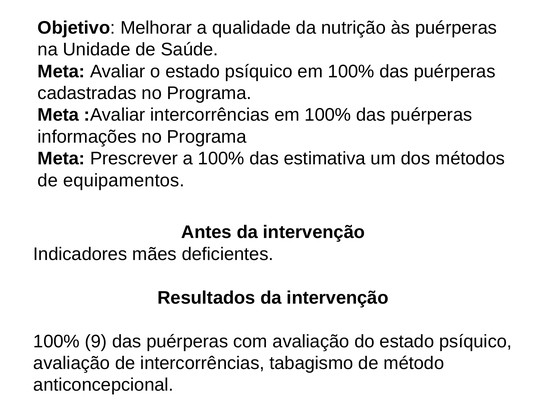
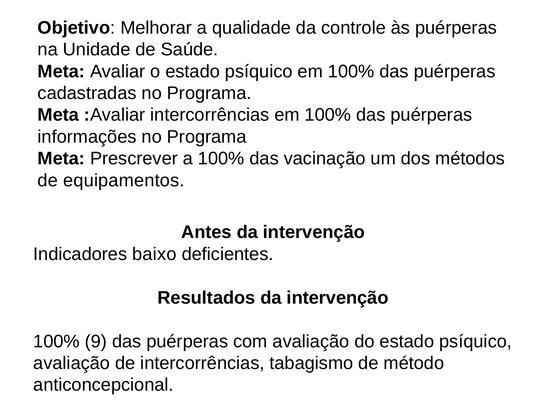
nutrição: nutrição -> controle
estimativa: estimativa -> vacinação
mães: mães -> baixo
